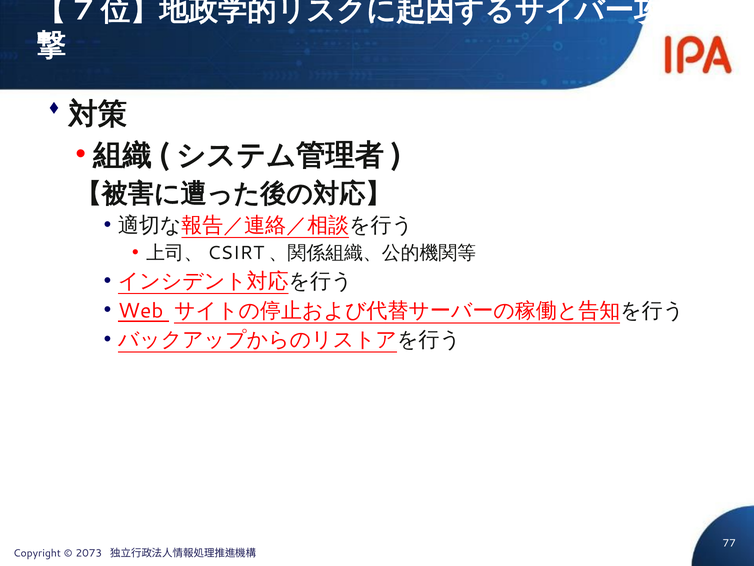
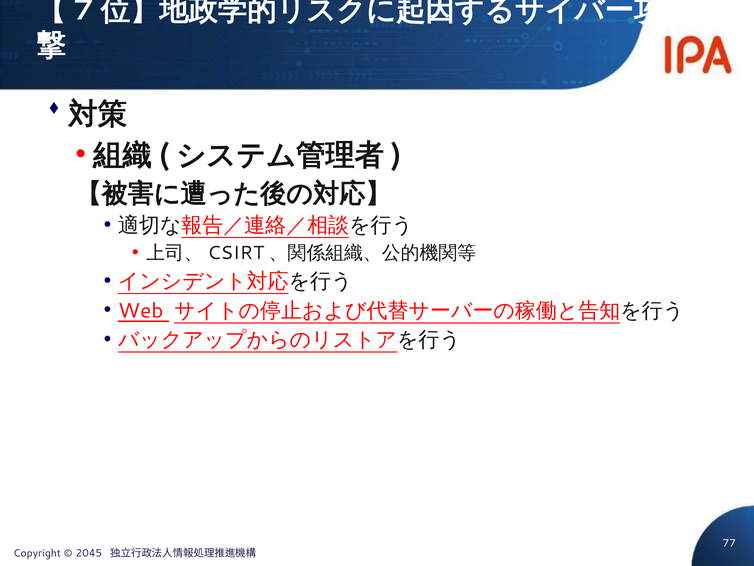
2073: 2073 -> 2045
